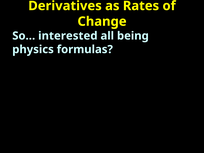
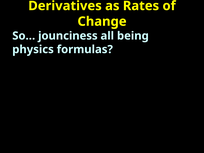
interested: interested -> jounciness
